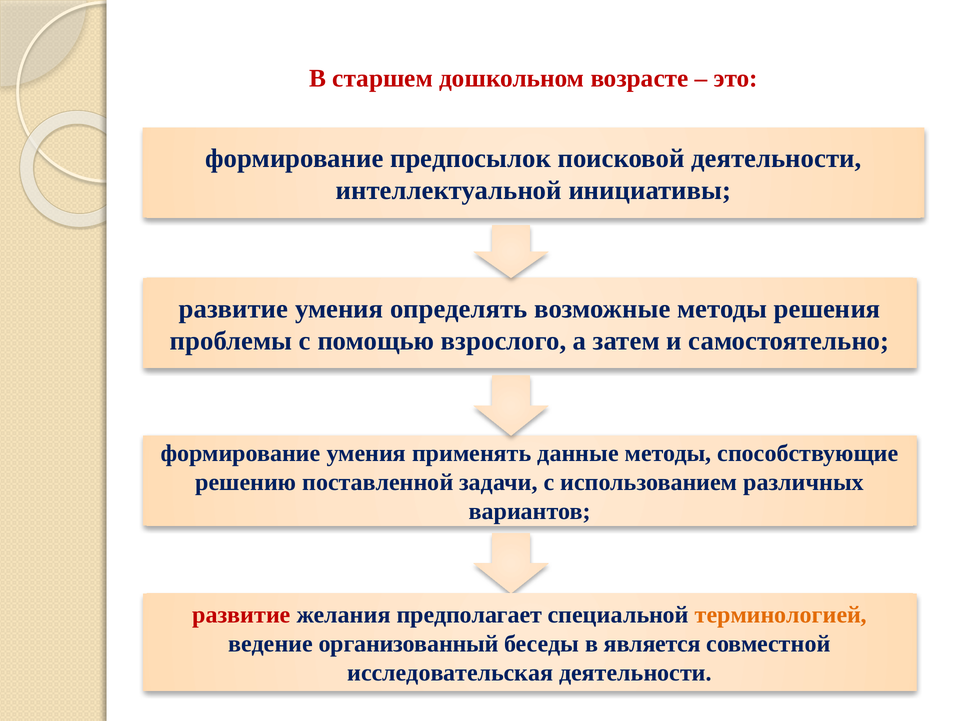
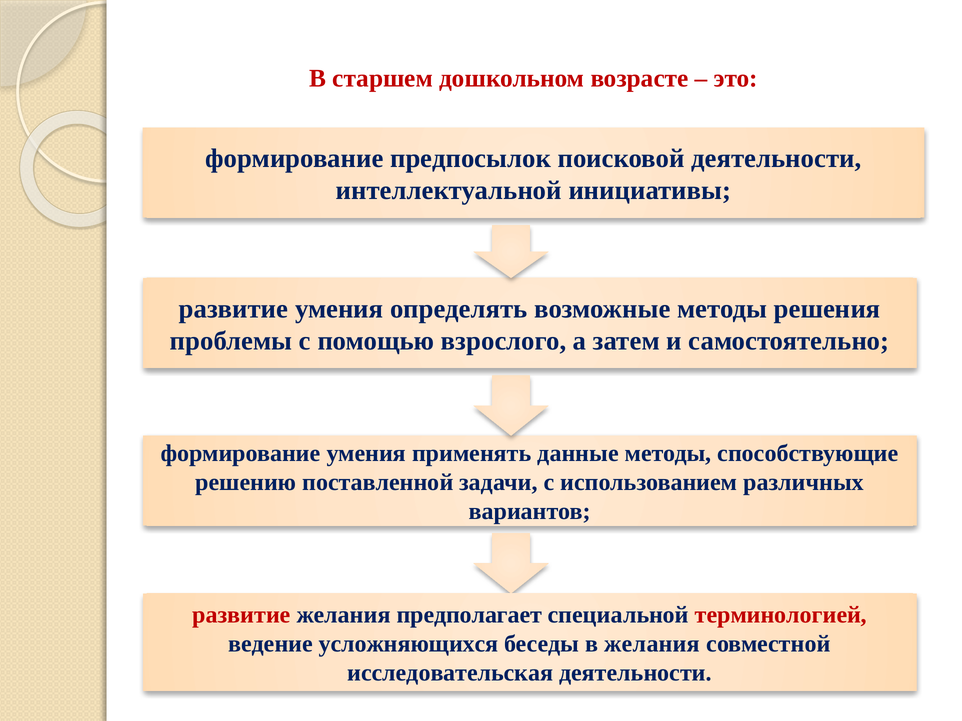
терминологией colour: orange -> red
организованный: организованный -> усложняющихся
в является: является -> желания
